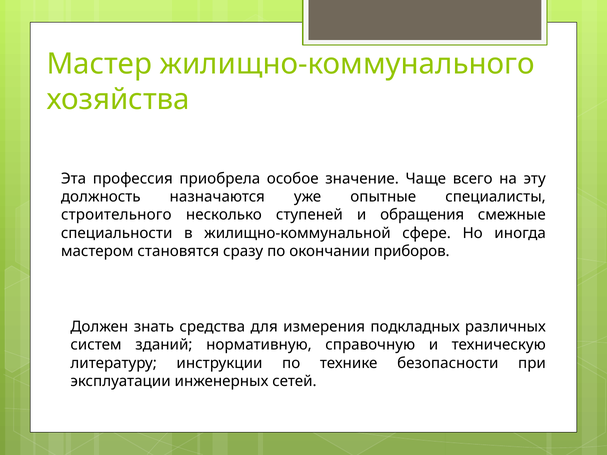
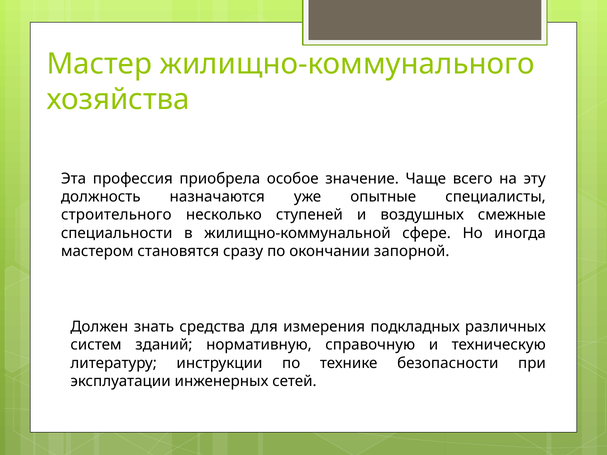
обращения: обращения -> воздушных
приборов: приборов -> запорной
